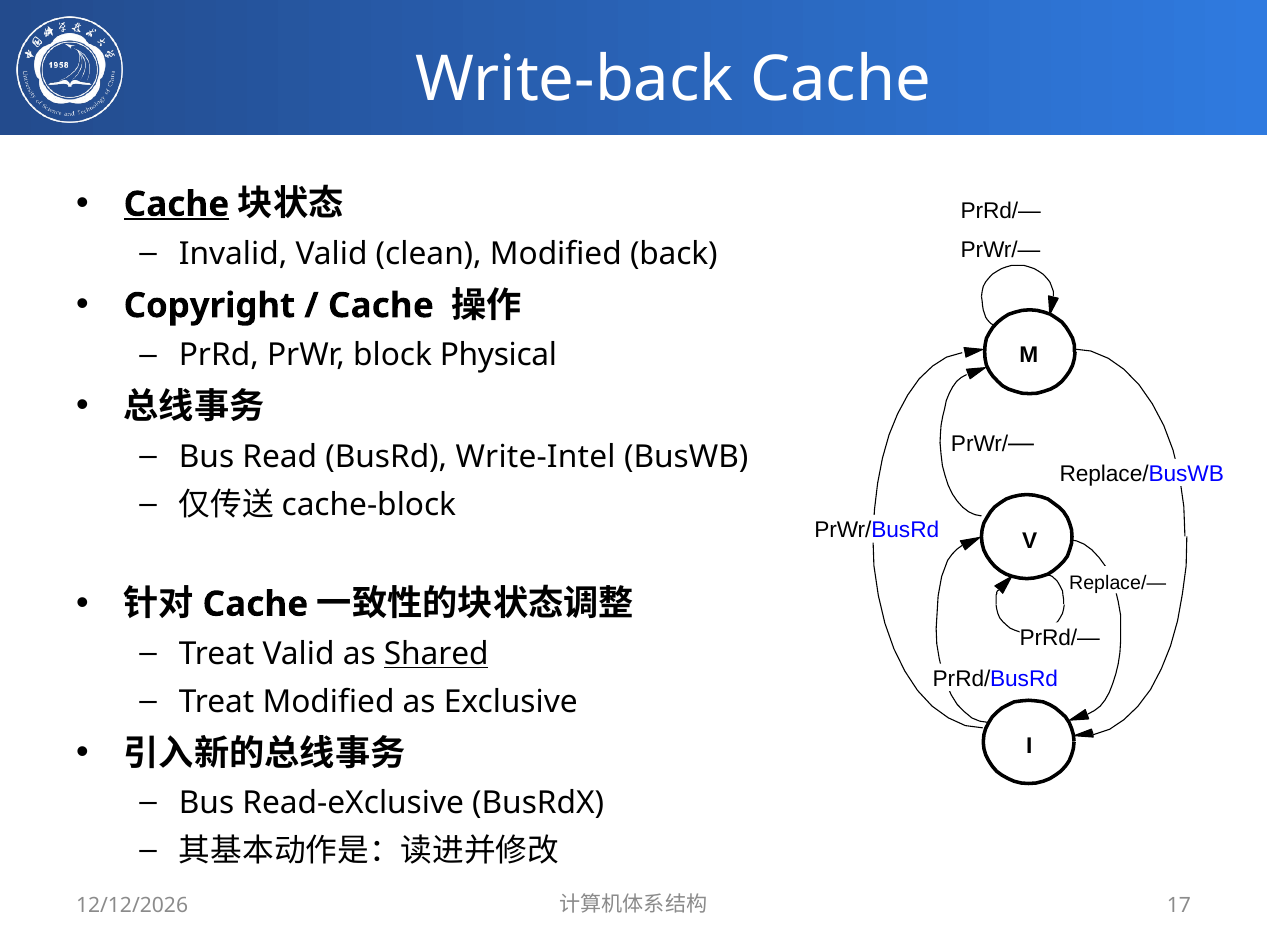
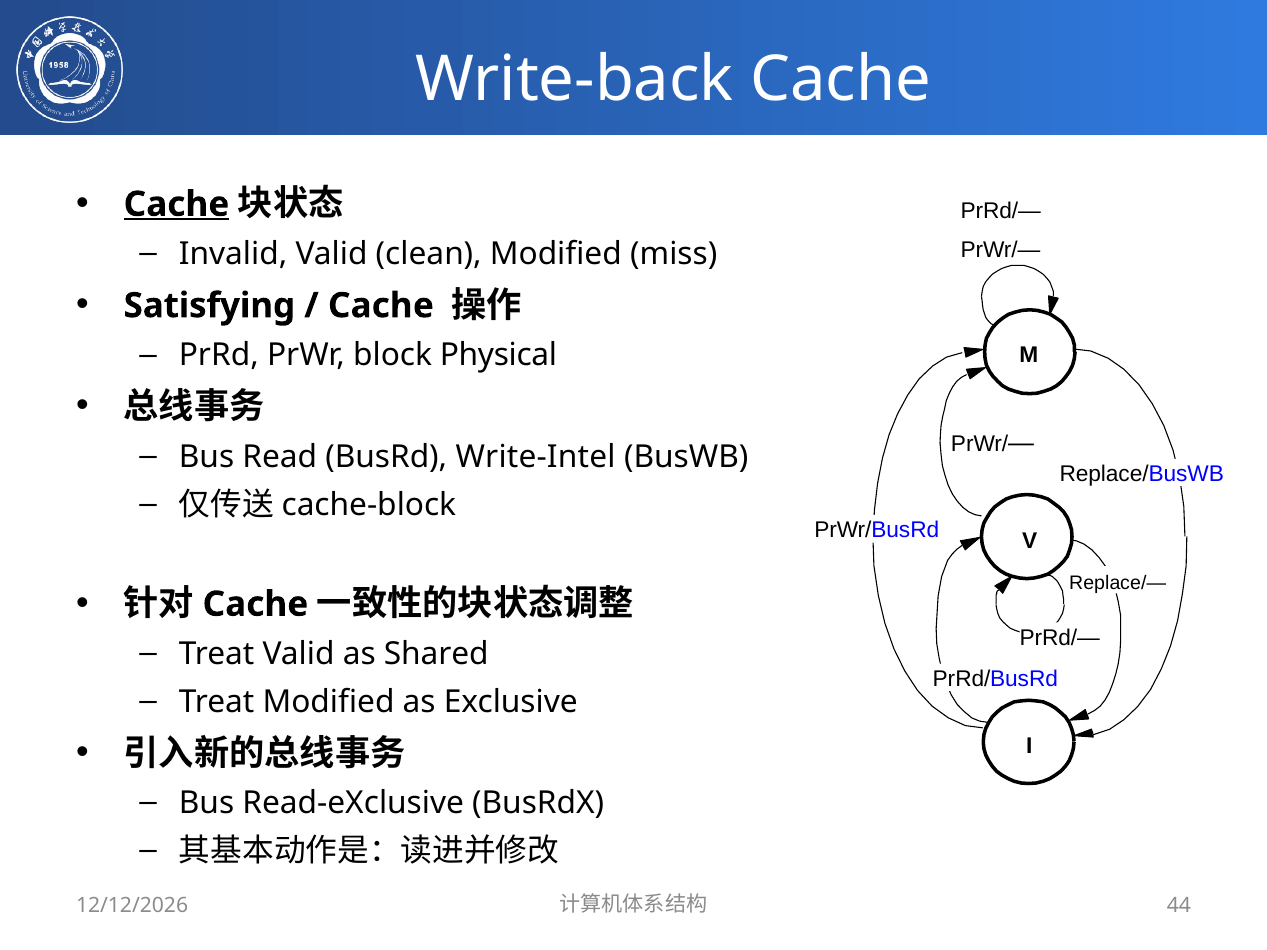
back: back -> miss
Copyright: Copyright -> Satisfying
Shared underline: present -> none
17: 17 -> 44
